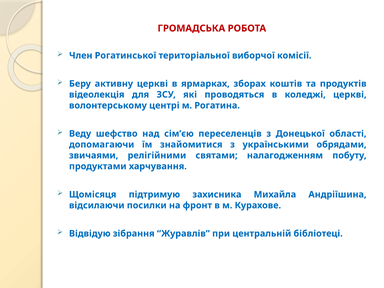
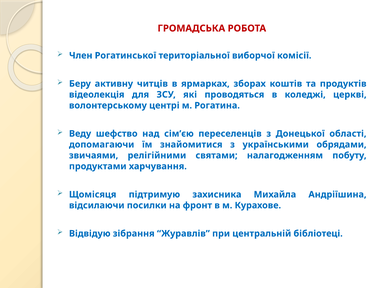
активну церкві: церкві -> читців
